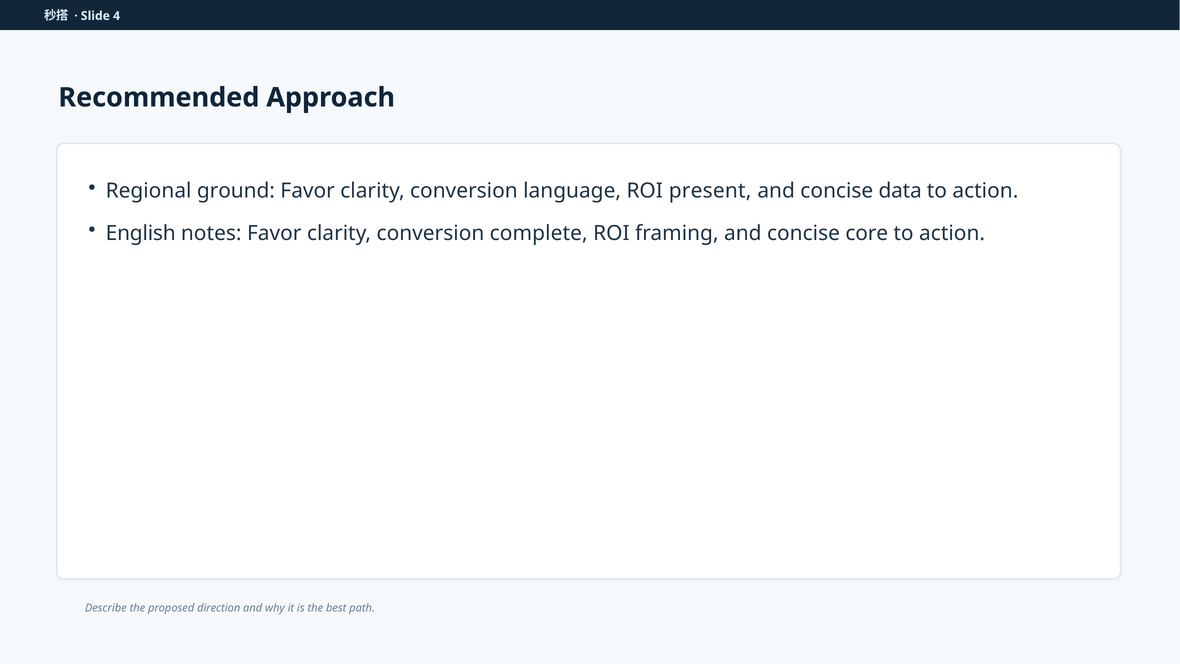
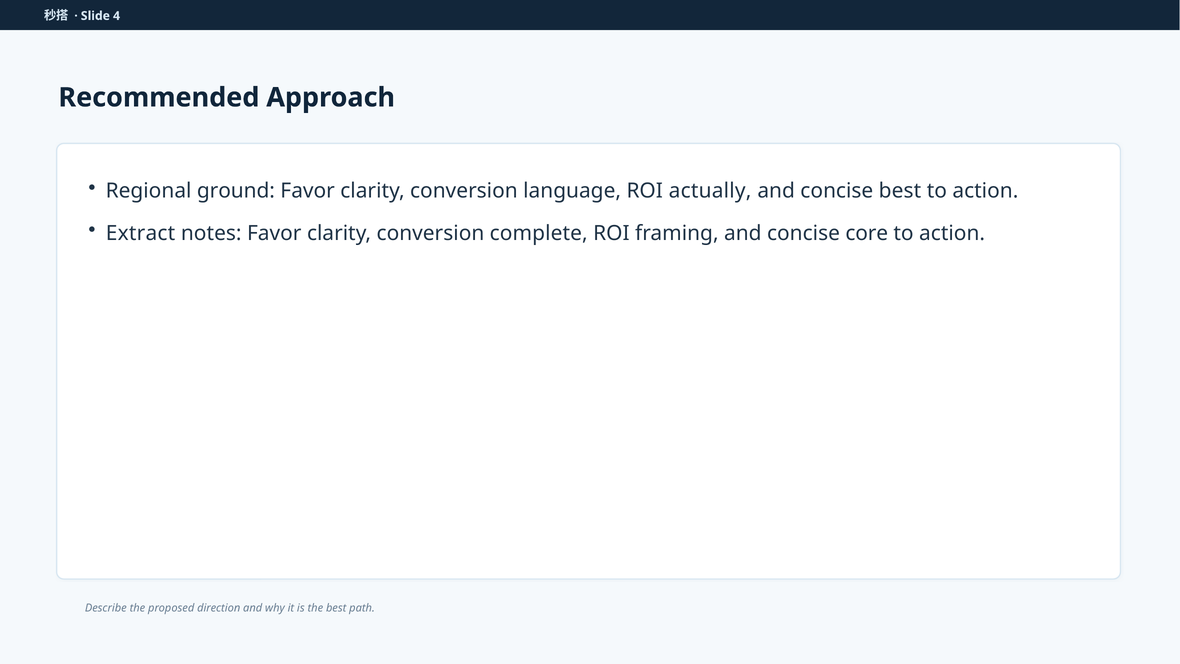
present: present -> actually
concise data: data -> best
English: English -> Extract
